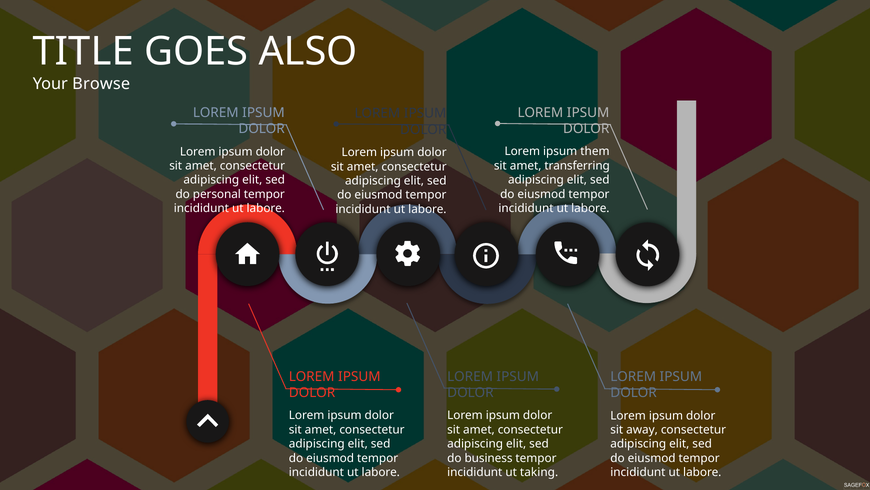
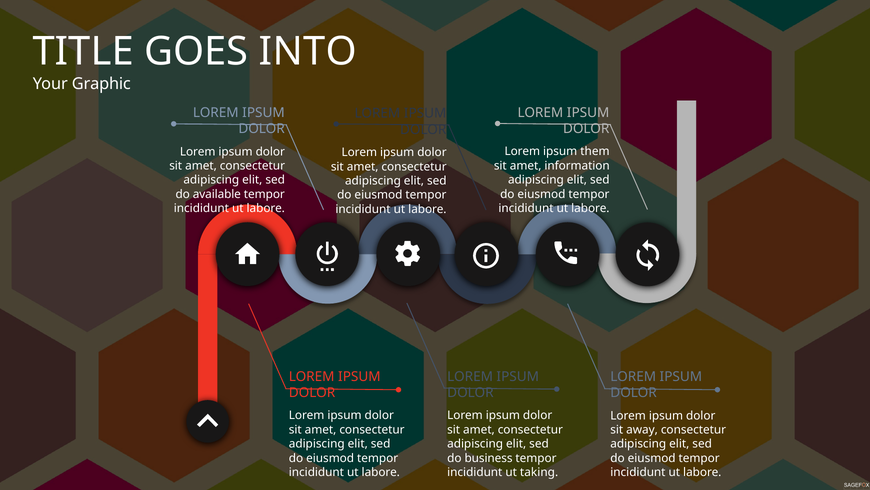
ALSO: ALSO -> INTO
Browse: Browse -> Graphic
transferring: transferring -> information
personal: personal -> available
